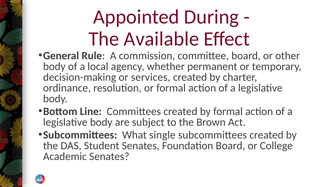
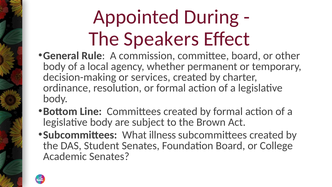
Available: Available -> Speakers
single: single -> illness
